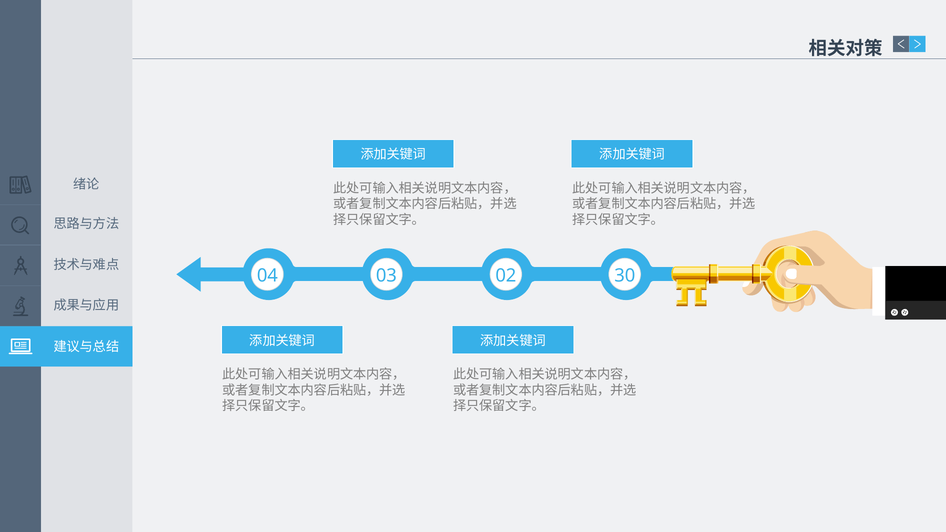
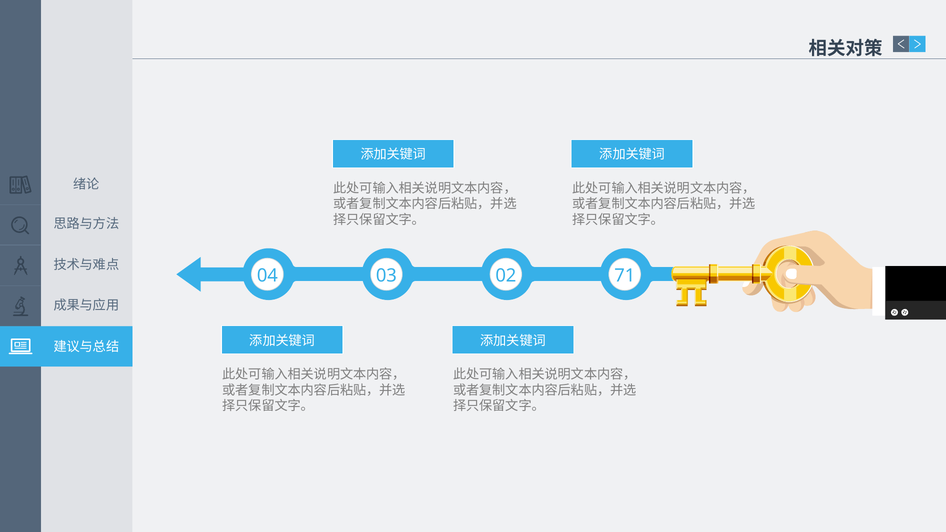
30: 30 -> 71
